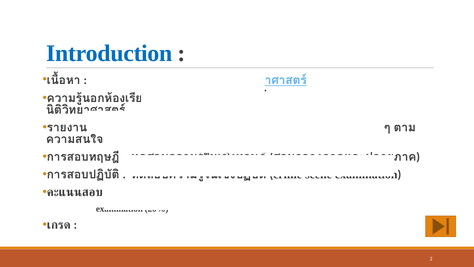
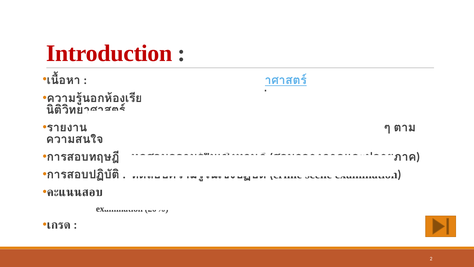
Introduction colour: blue -> red
